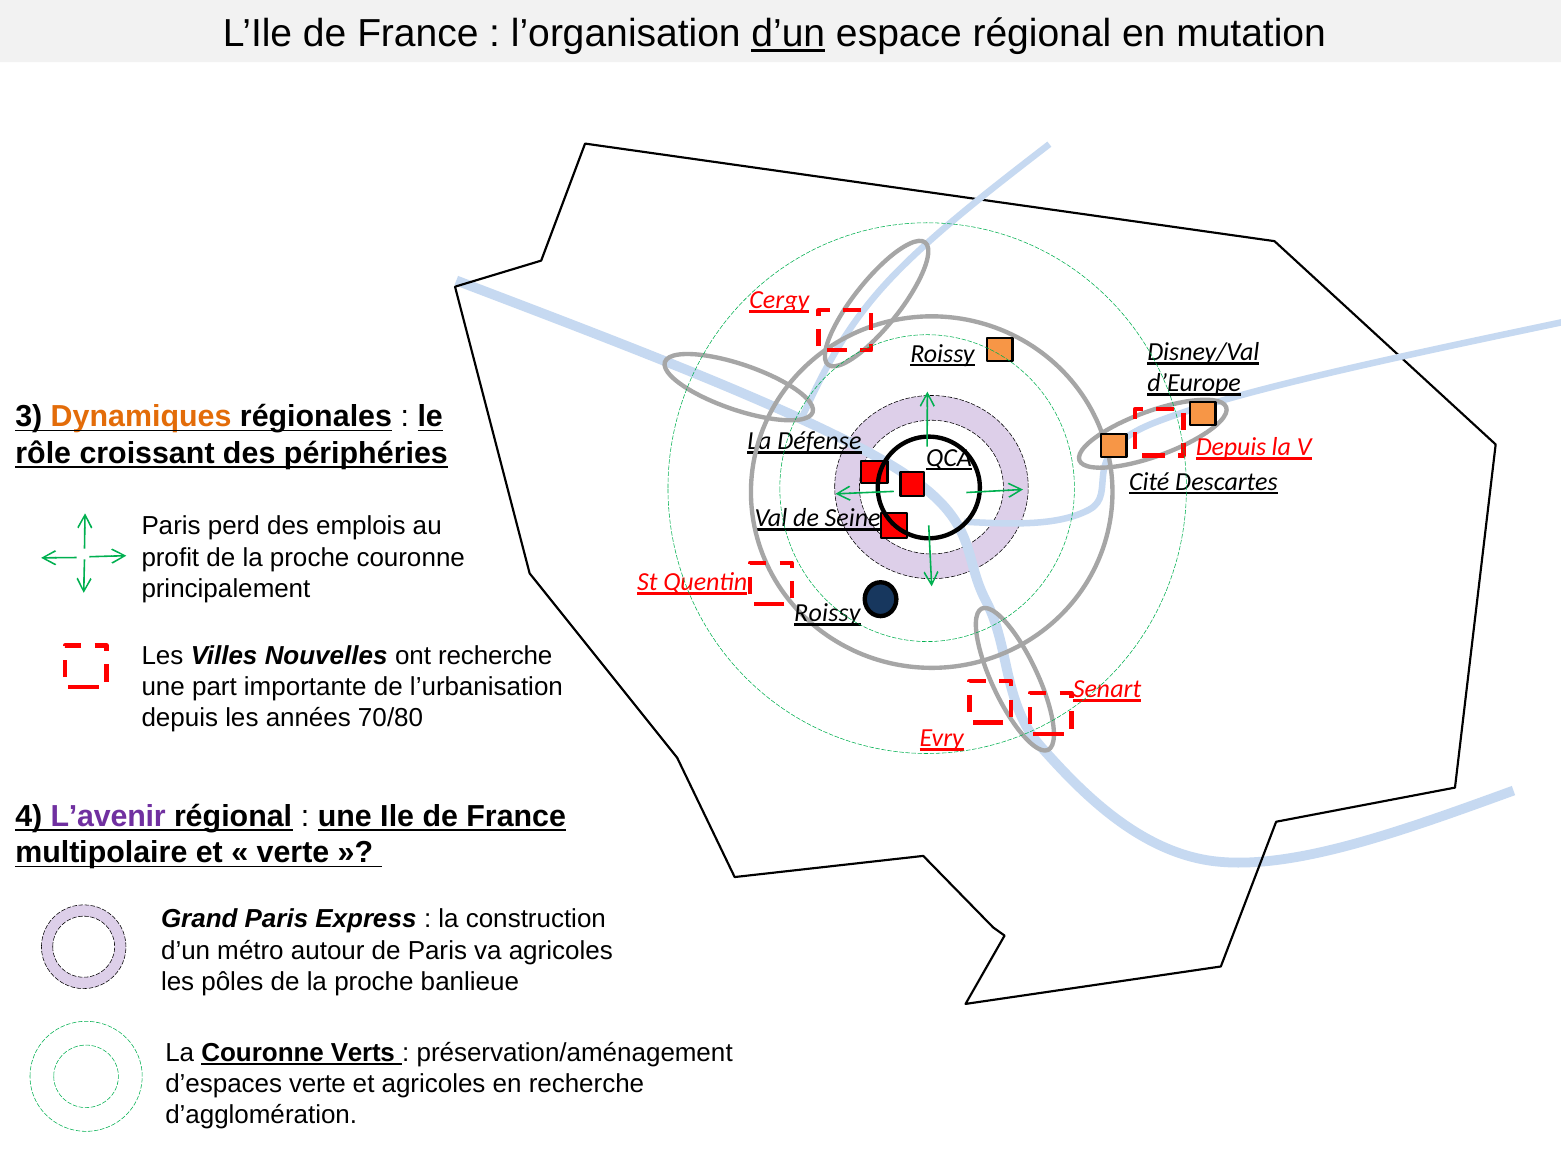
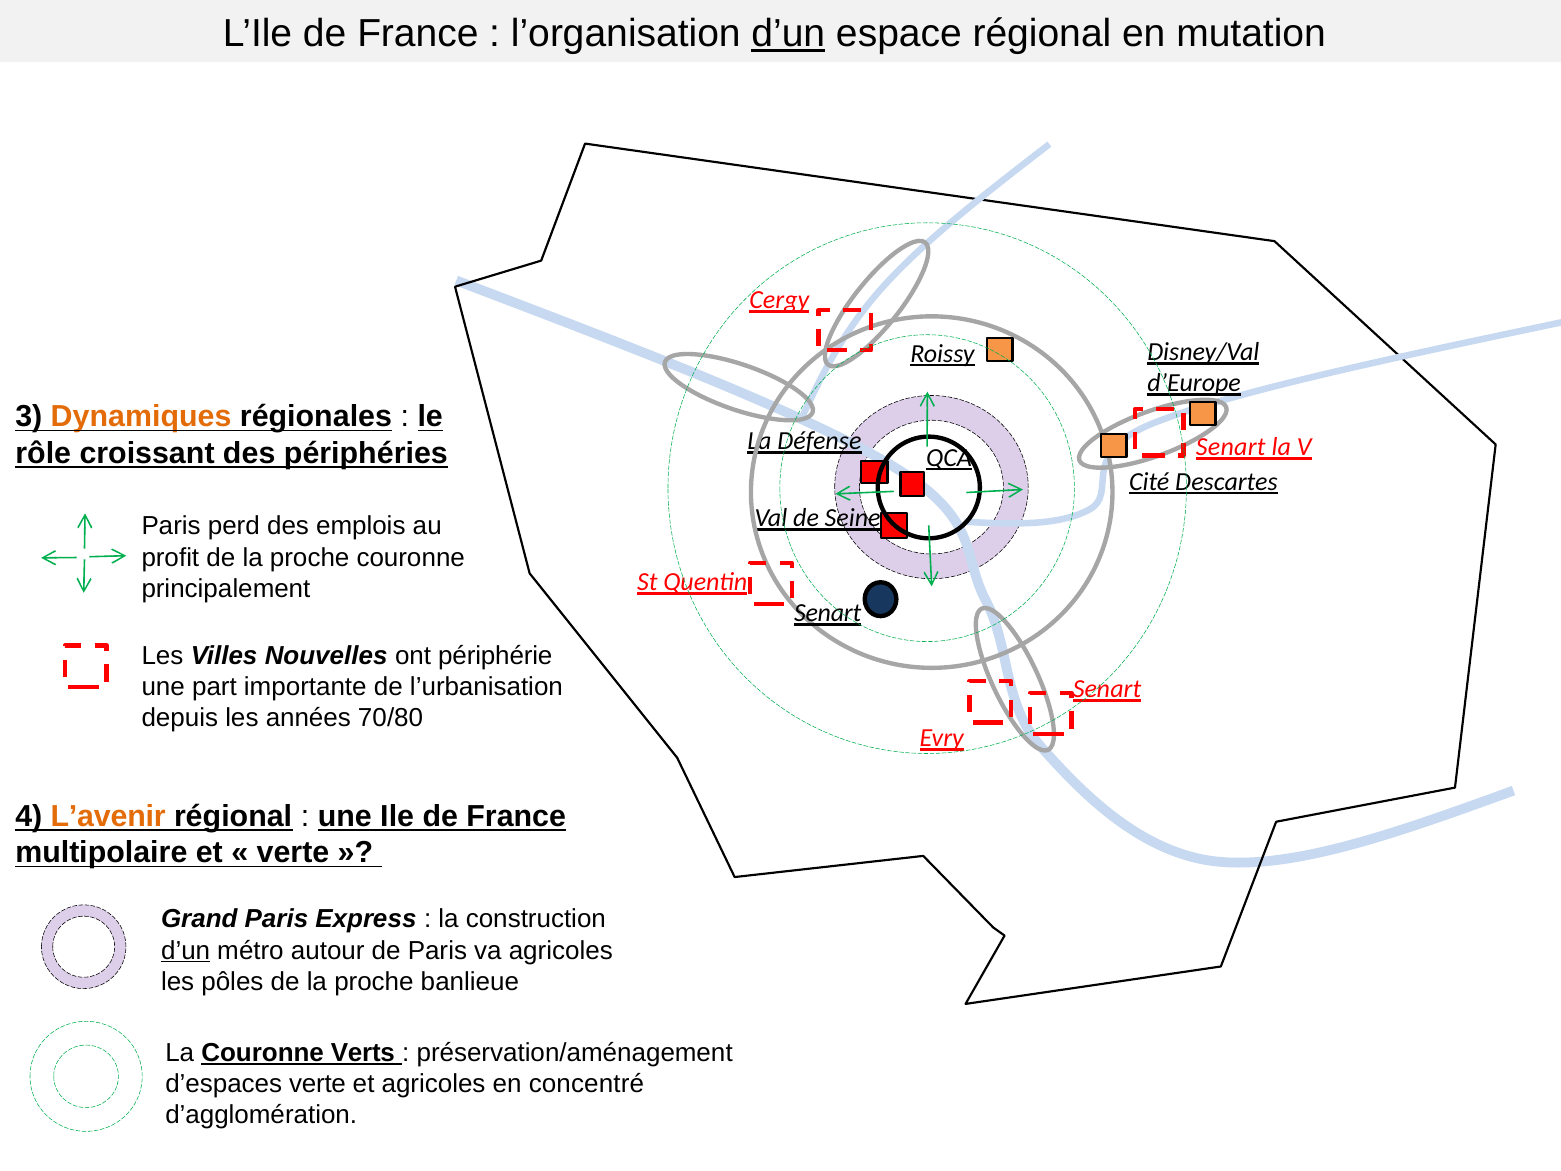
Depuis at (1231, 447): Depuis -> Senart
Roissy at (827, 613): Roissy -> Senart
ont recherche: recherche -> périphérie
L’avenir colour: purple -> orange
d’un at (186, 950) underline: none -> present
en recherche: recherche -> concentré
